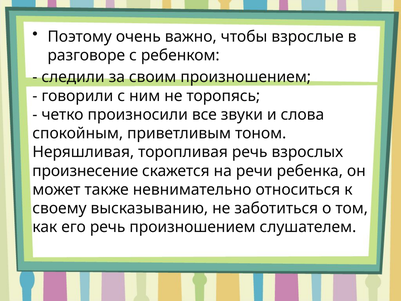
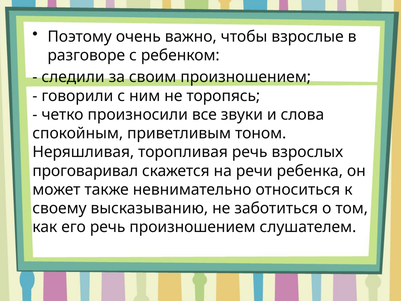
произнесение: произнесение -> проговаривал
